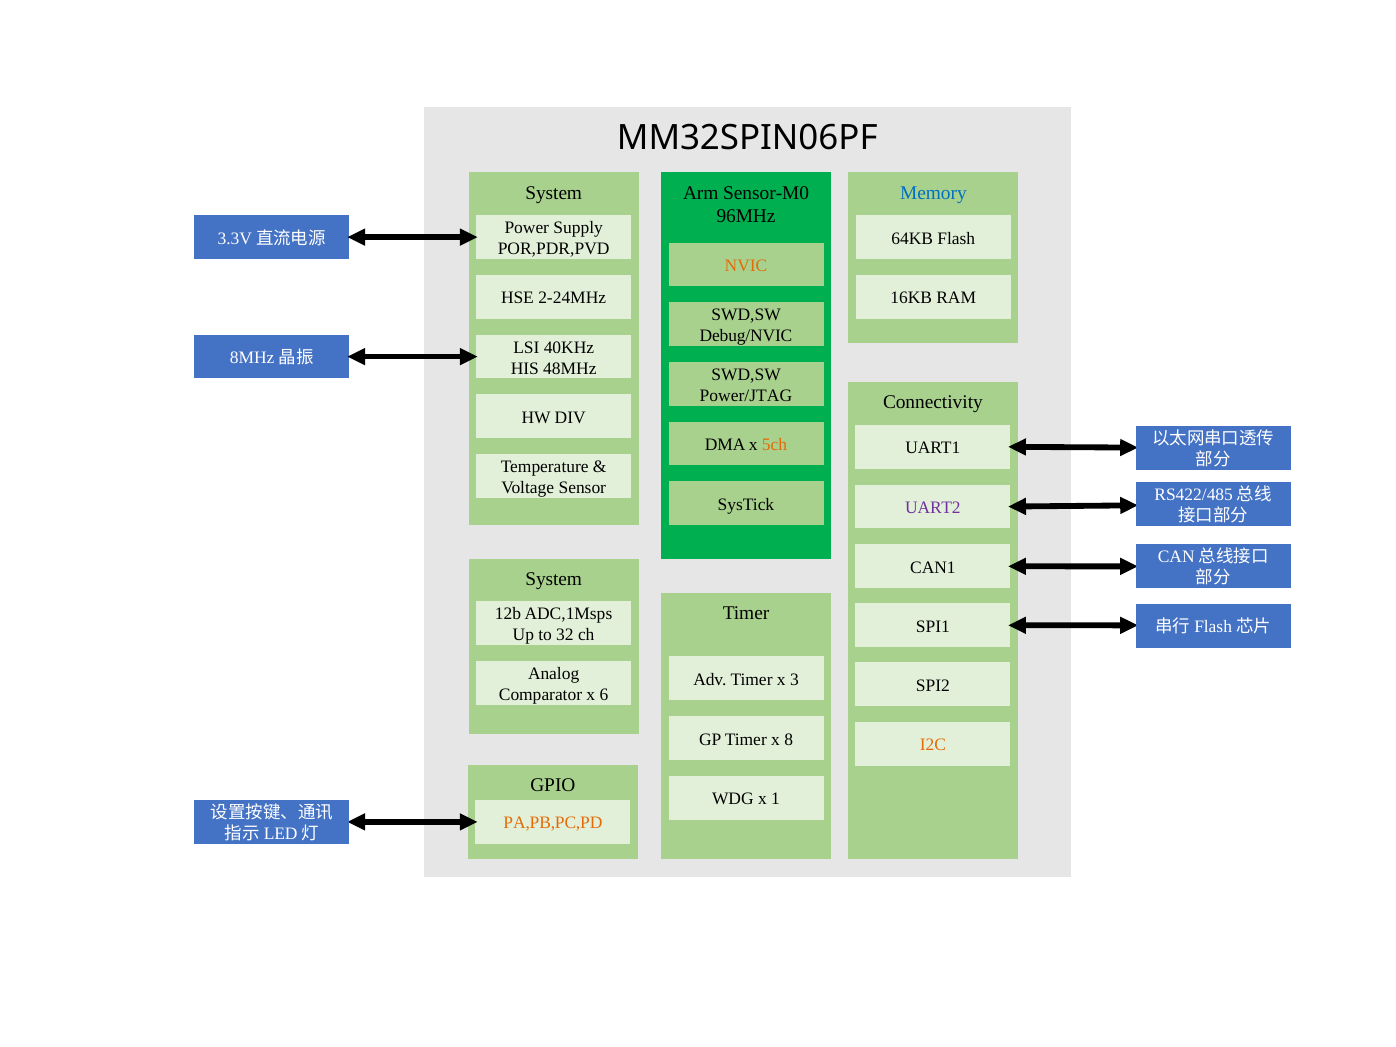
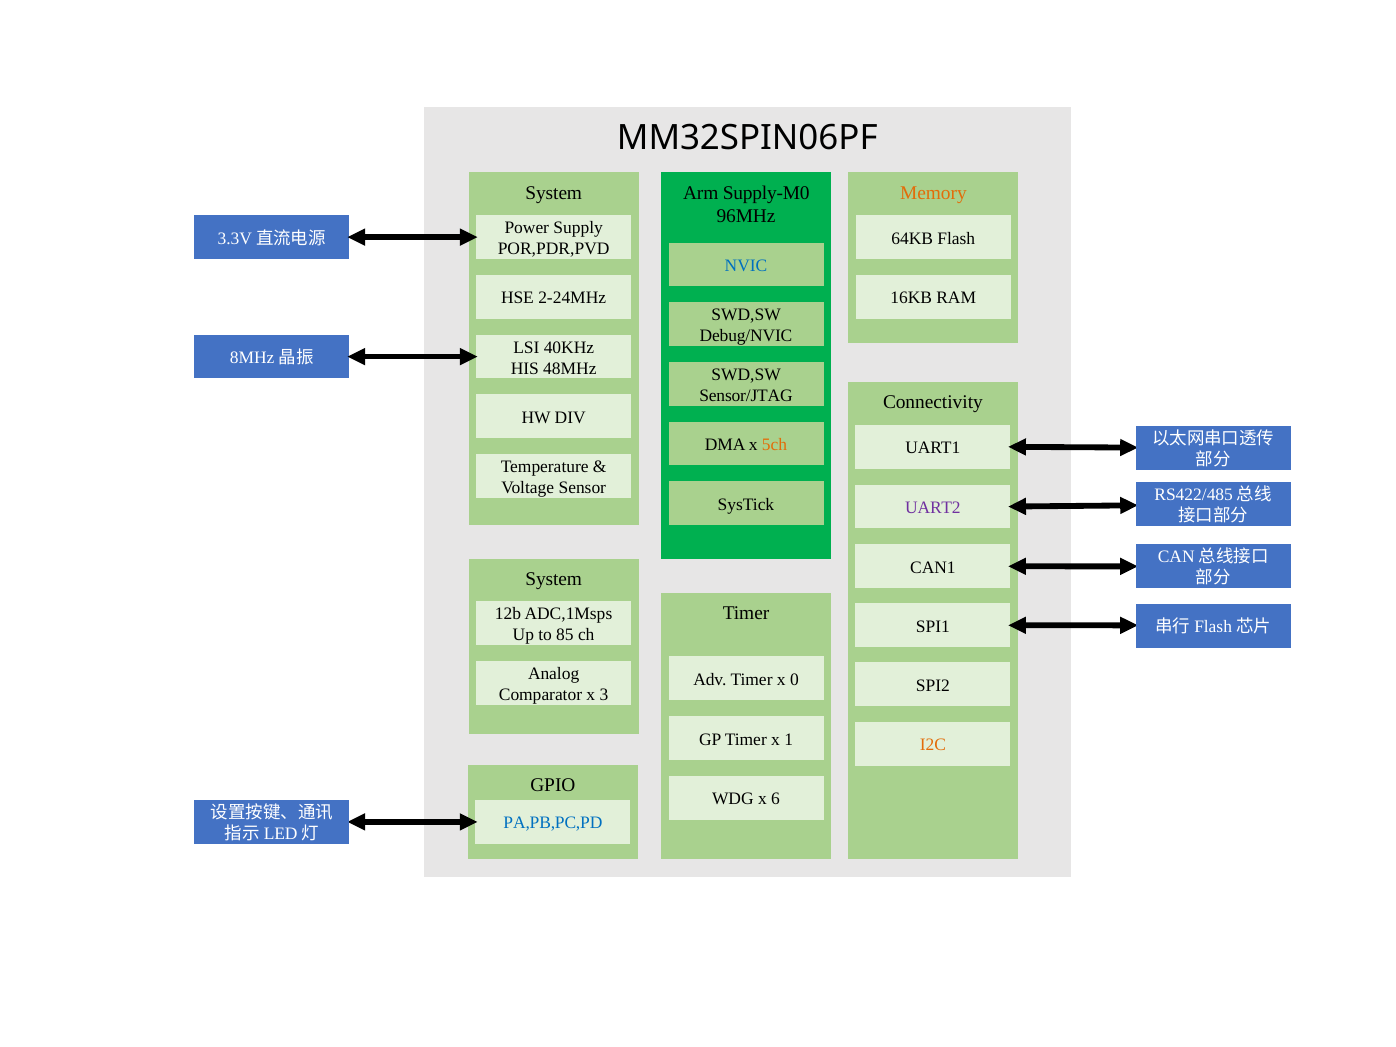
Sensor-M0: Sensor-M0 -> Supply-M0
Memory colour: blue -> orange
NVIC colour: orange -> blue
Power/JTAG: Power/JTAG -> Sensor/JTAG
32: 32 -> 85
3: 3 -> 0
6: 6 -> 3
8: 8 -> 1
1: 1 -> 6
PA,PB,PC,PD colour: orange -> blue
